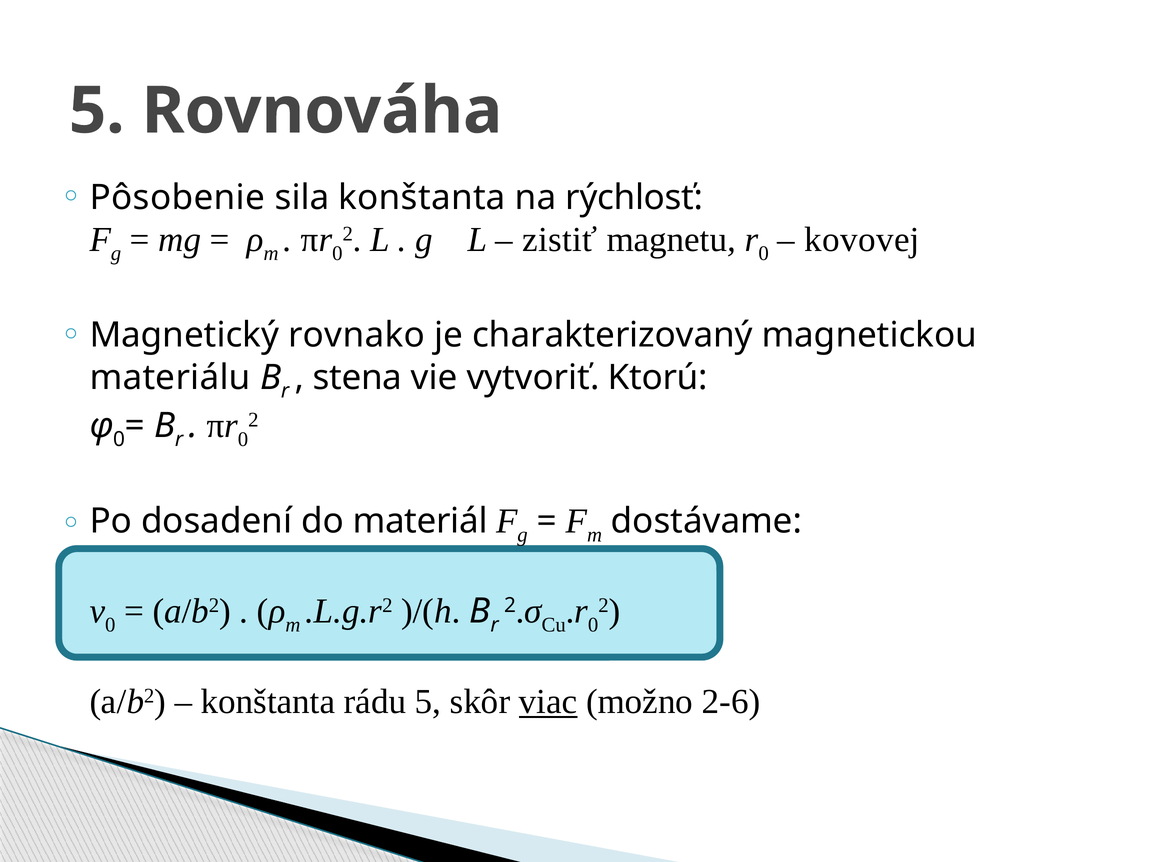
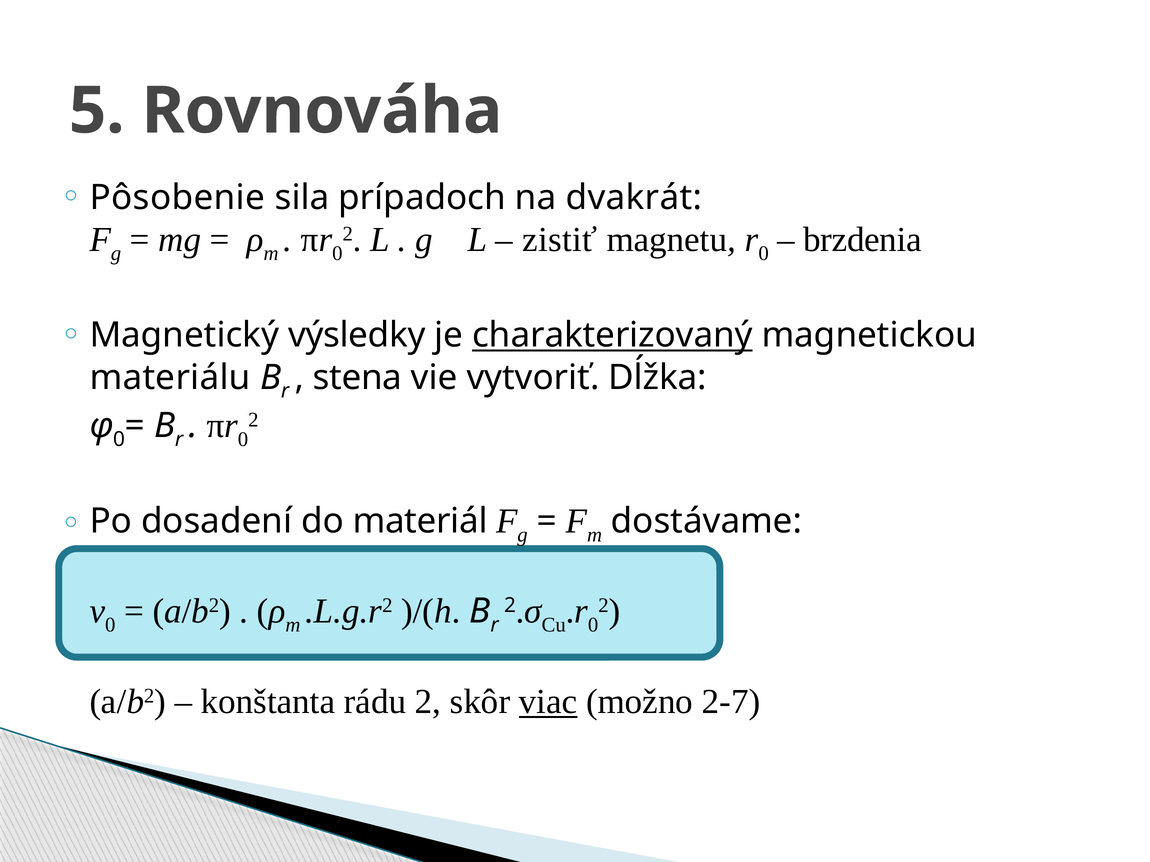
sila konštanta: konštanta -> prípadoch
rýchlosť: rýchlosť -> dvakrát
kovovej: kovovej -> brzdenia
rovnako: rovnako -> výsledky
charakterizovaný underline: none -> present
Ktorú: Ktorú -> Dĺžka
rádu 5: 5 -> 2
2-6: 2-6 -> 2-7
